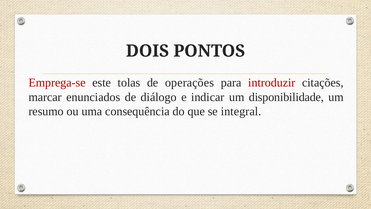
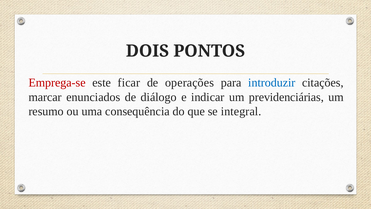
tolas: tolas -> ficar
introduzir colour: red -> blue
disponibilidade: disponibilidade -> previdenciárias
